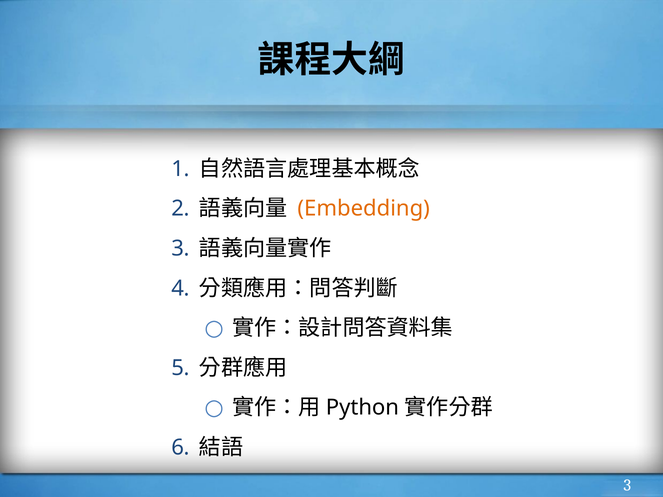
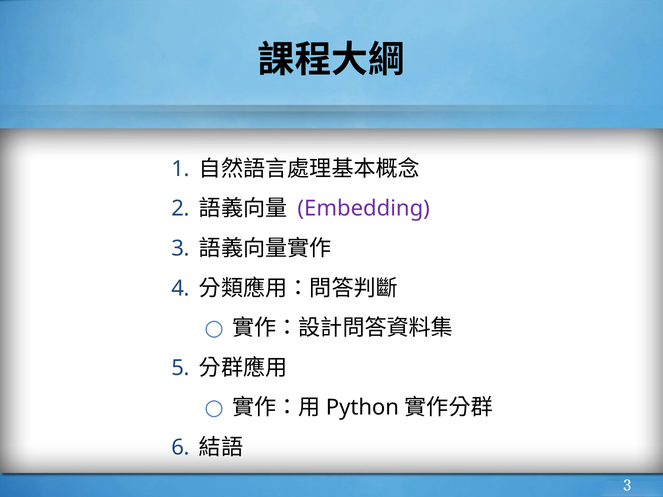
Embedding colour: orange -> purple
